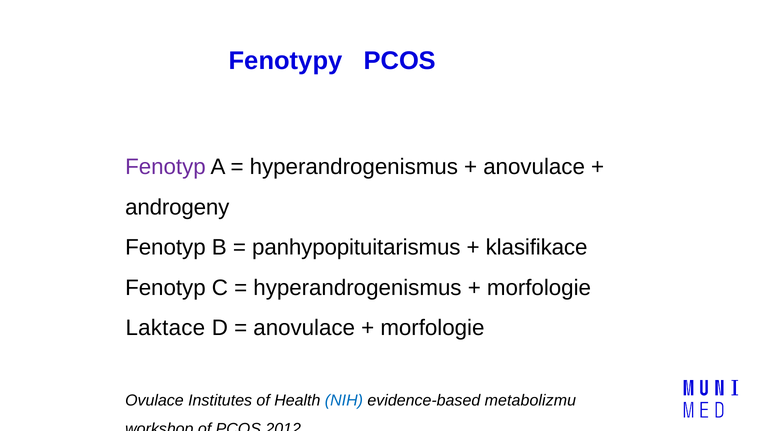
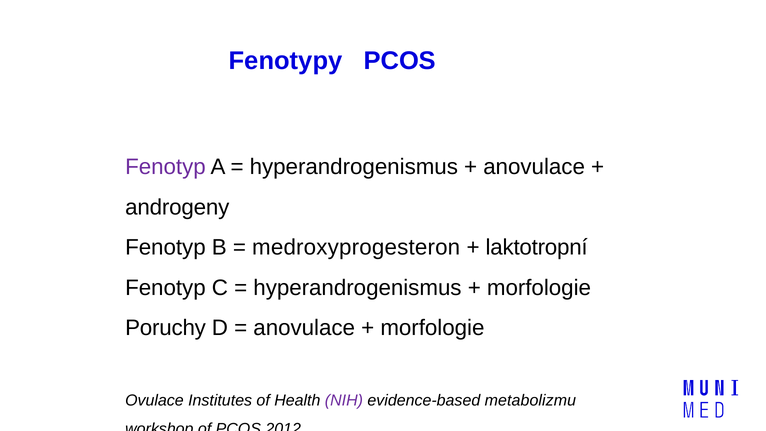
panhypopituitarismus: panhypopituitarismus -> medroxyprogesteron
klasifikace: klasifikace -> laktotropní
Laktace: Laktace -> Poruchy
NIH colour: blue -> purple
